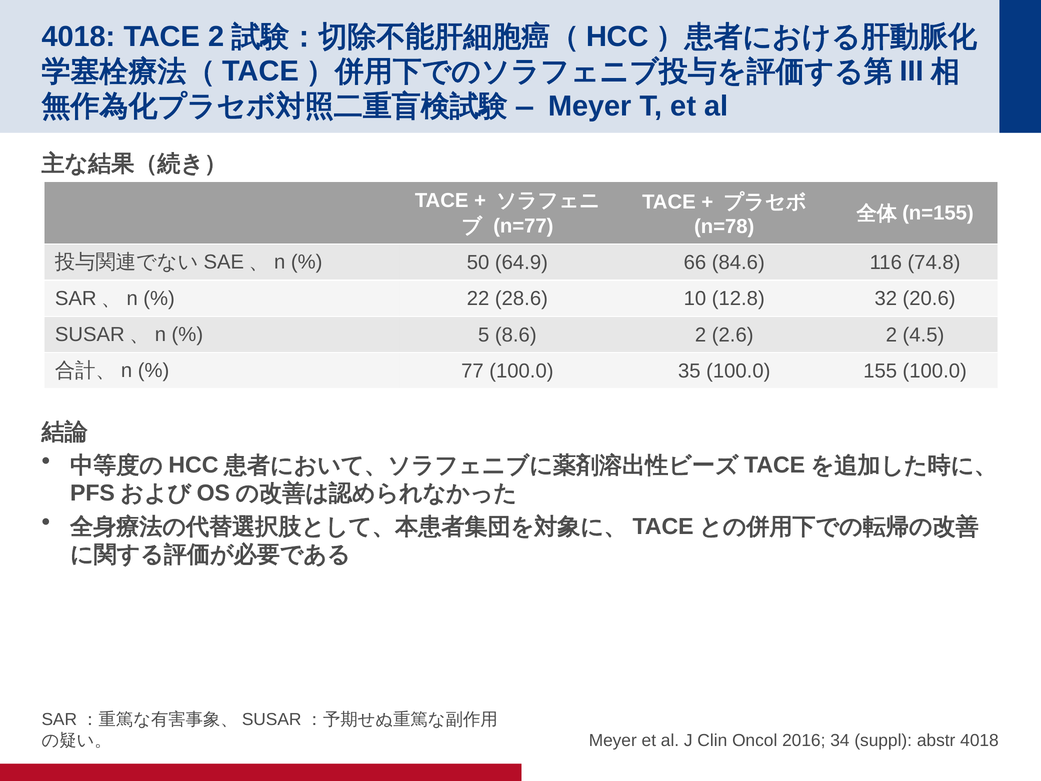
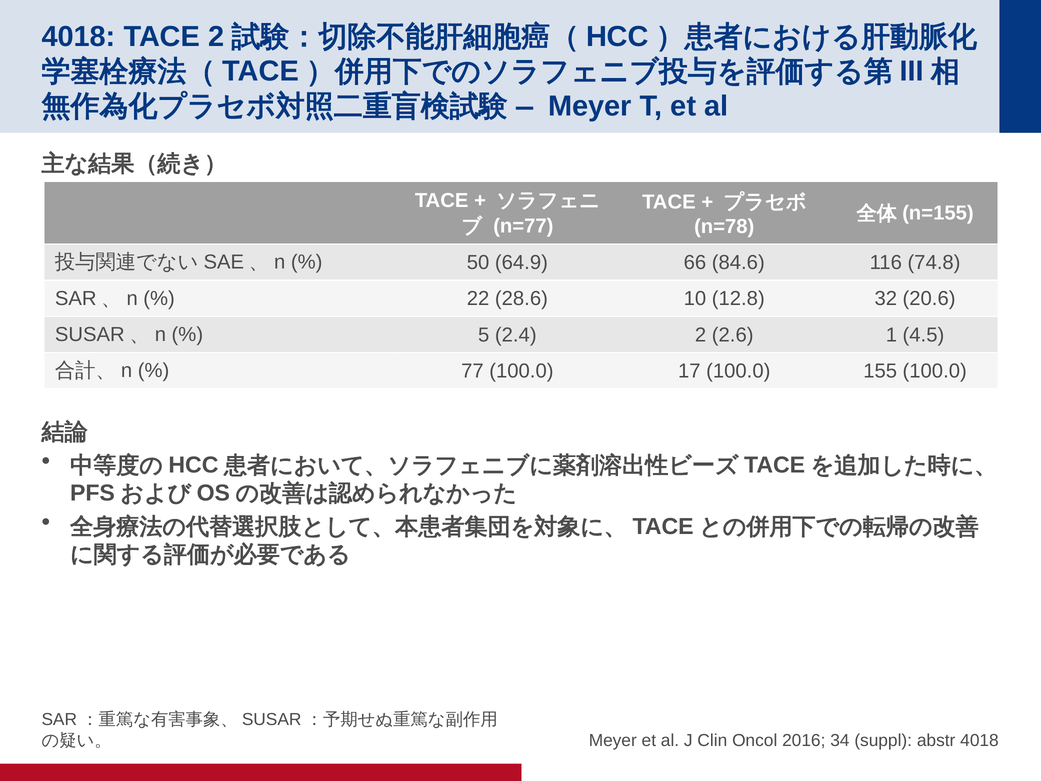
8.6: 8.6 -> 2.4
2.6 2: 2 -> 1
35: 35 -> 17
